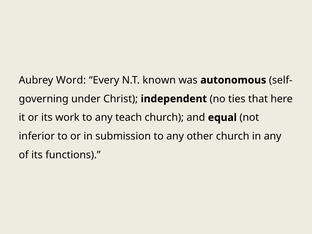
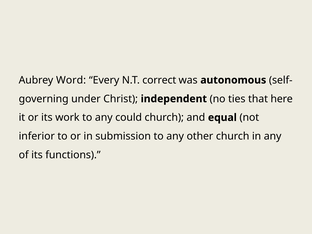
known: known -> correct
teach: teach -> could
